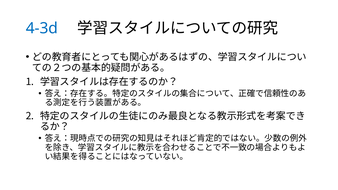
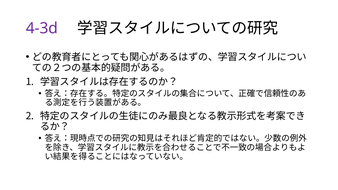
4-3d colour: blue -> purple
